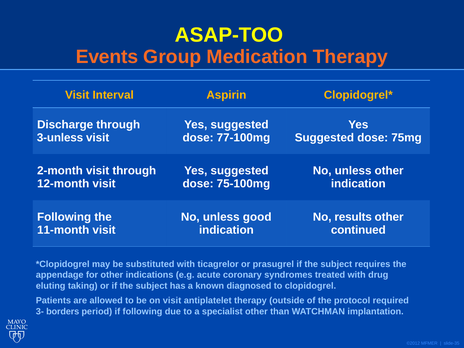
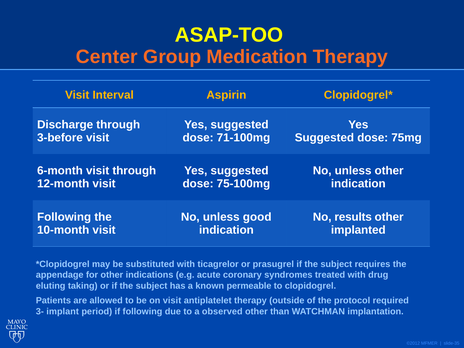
Events: Events -> Center
3-unless: 3-unless -> 3-before
77-100mg: 77-100mg -> 71-100mg
2-month: 2-month -> 6-month
11-month: 11-month -> 10-month
continued: continued -> implanted
diagnosed: diagnosed -> permeable
borders: borders -> implant
specialist: specialist -> observed
